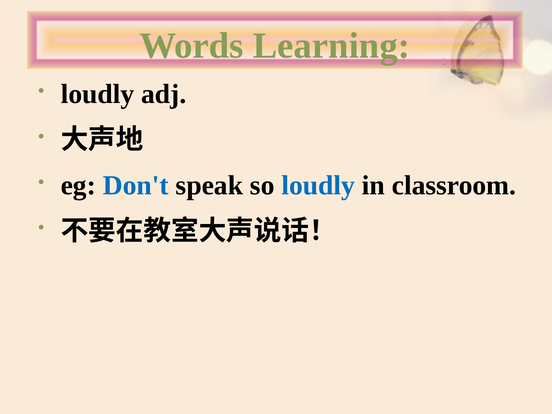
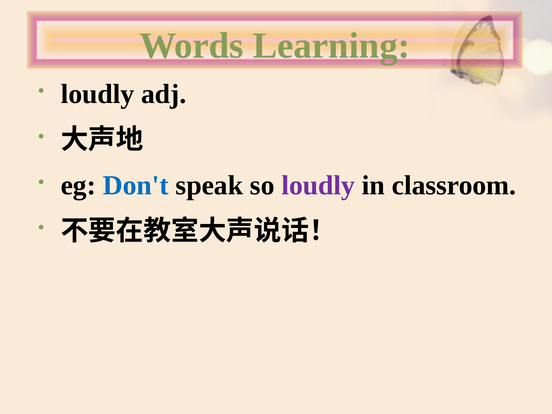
loudly at (318, 185) colour: blue -> purple
